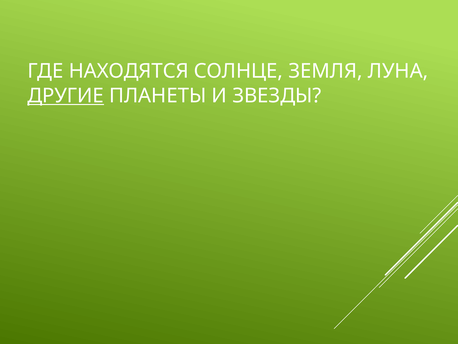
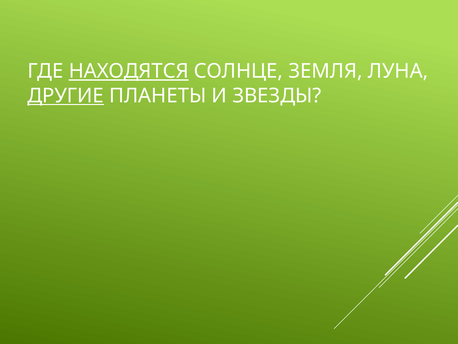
НАХОДЯТСЯ underline: none -> present
